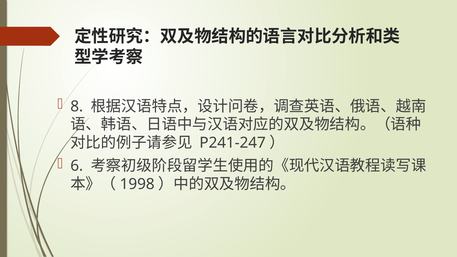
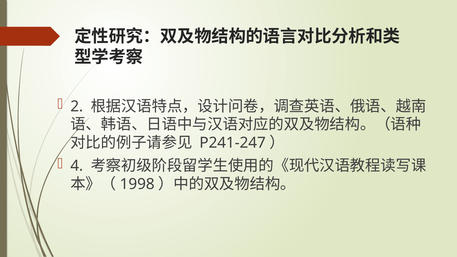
8: 8 -> 2
6: 6 -> 4
